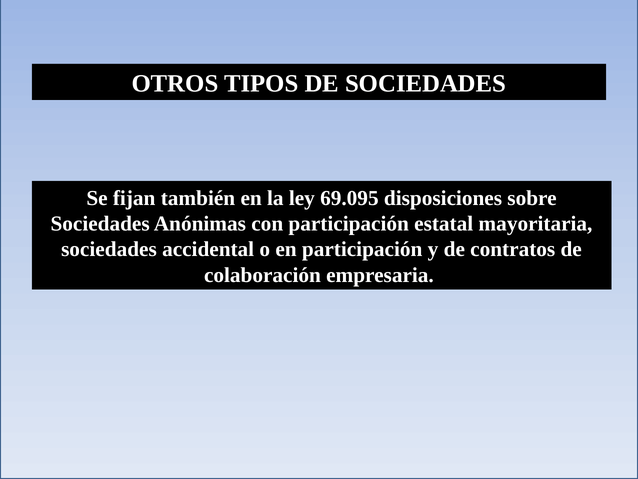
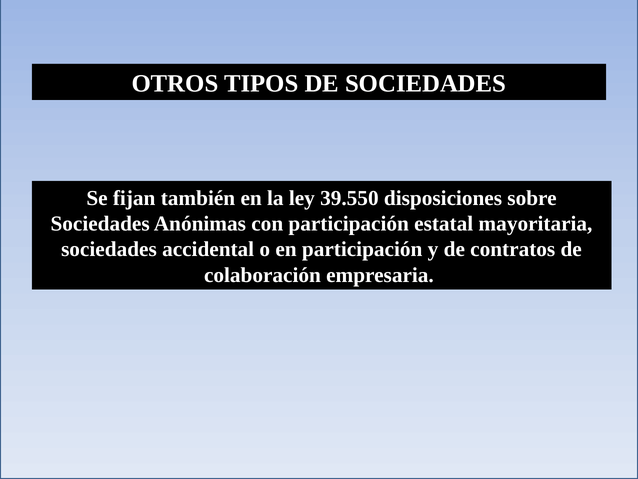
69.095: 69.095 -> 39.550
